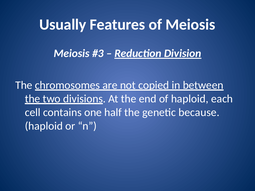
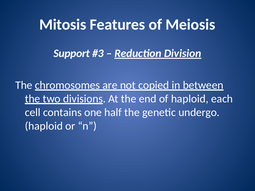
Usually: Usually -> Mitosis
Meiosis at (72, 53): Meiosis -> Support
because: because -> undergo
